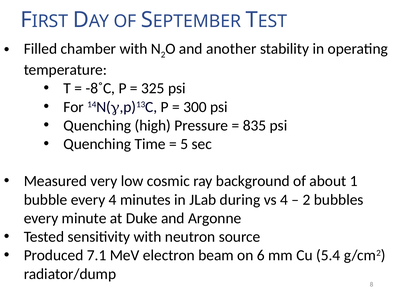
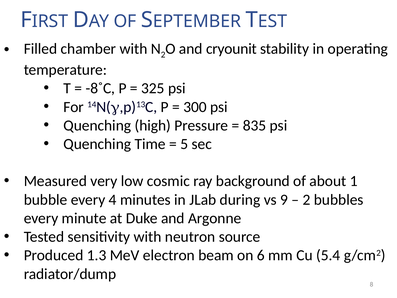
another: another -> cryounit
vs 4: 4 -> 9
7.1: 7.1 -> 1.3
